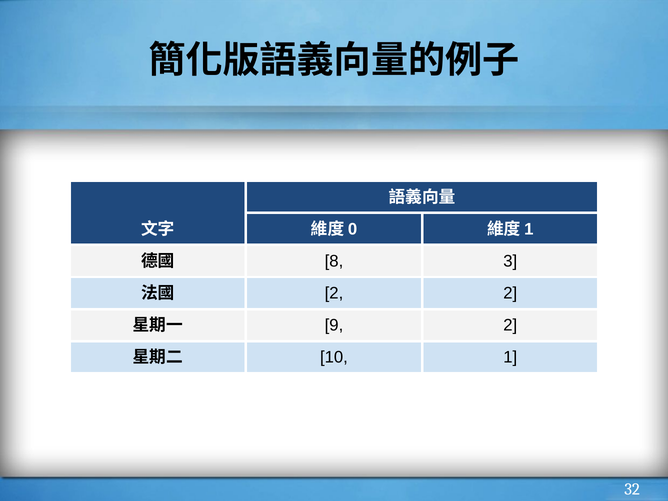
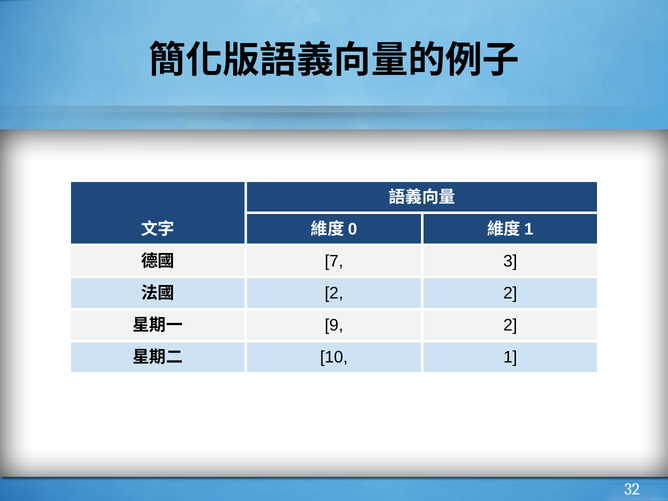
8: 8 -> 7
